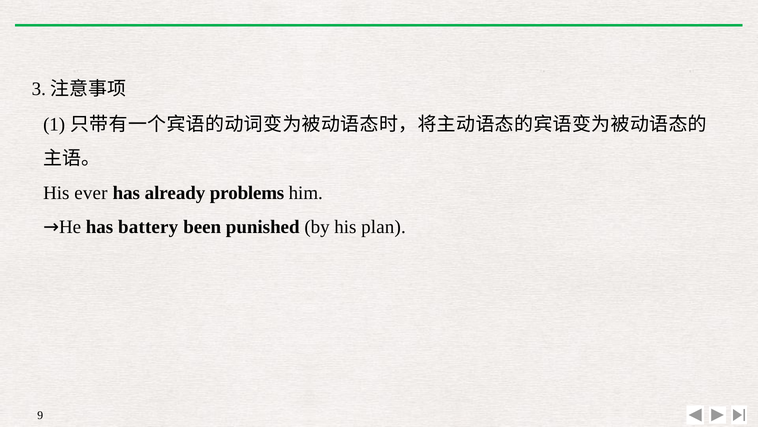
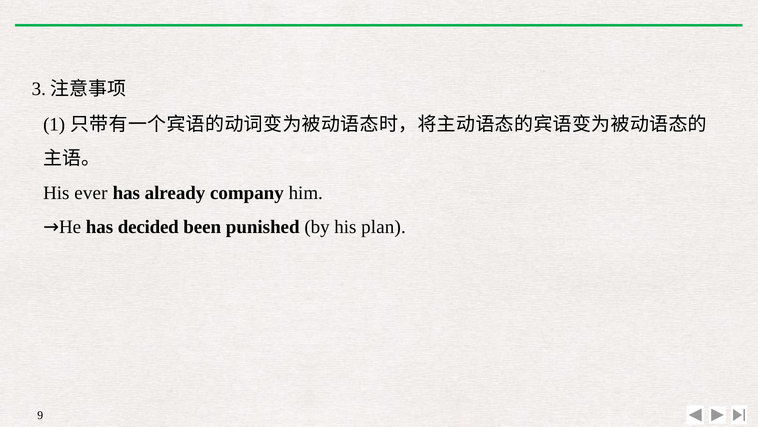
problems: problems -> company
battery: battery -> decided
